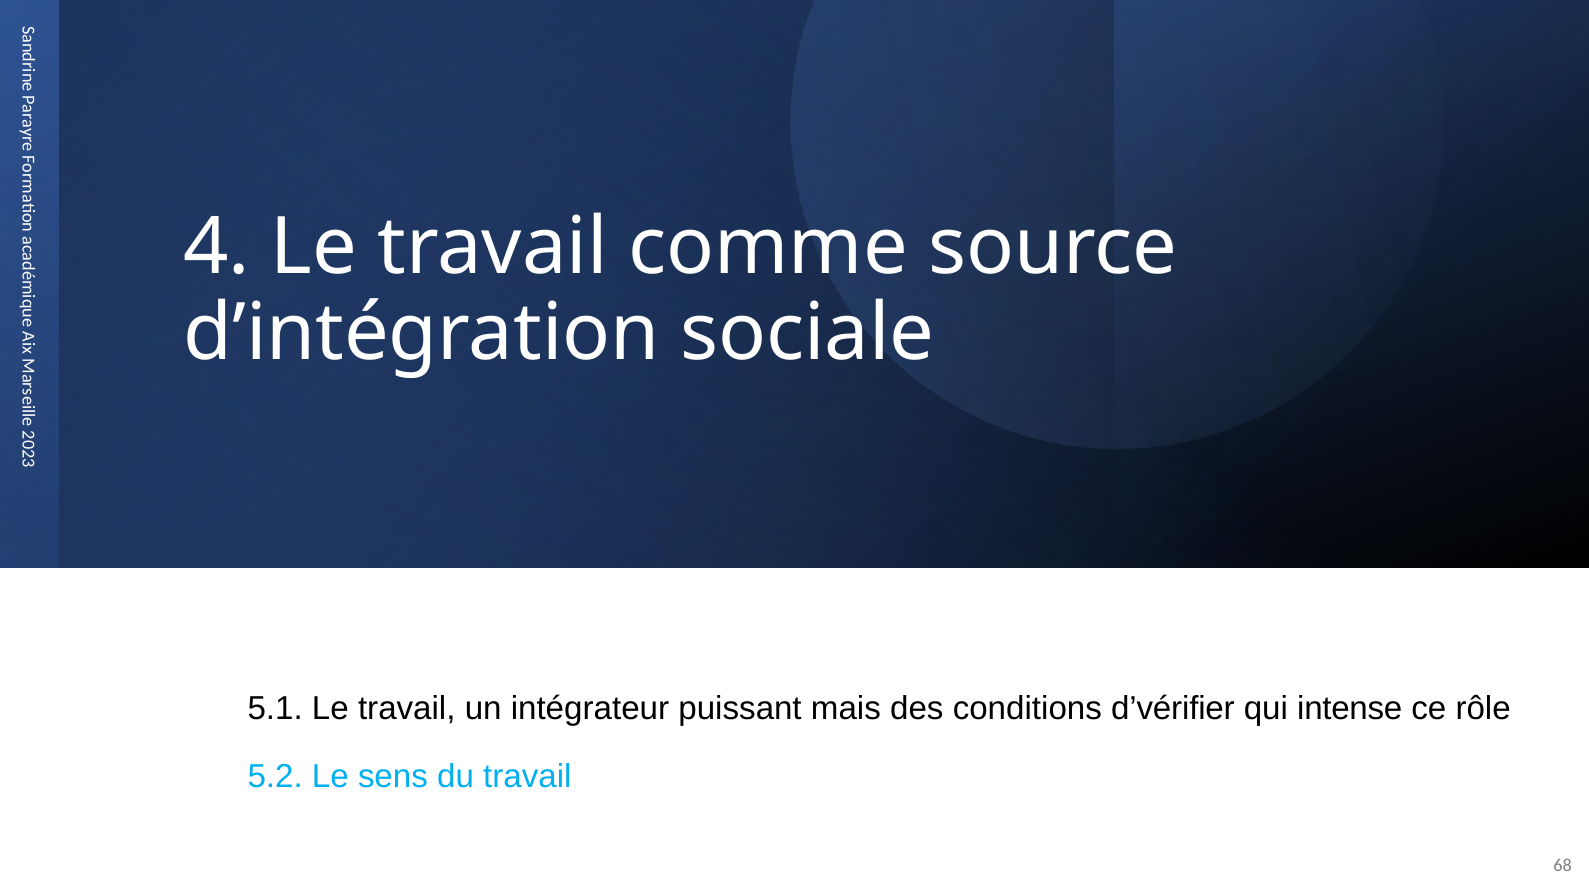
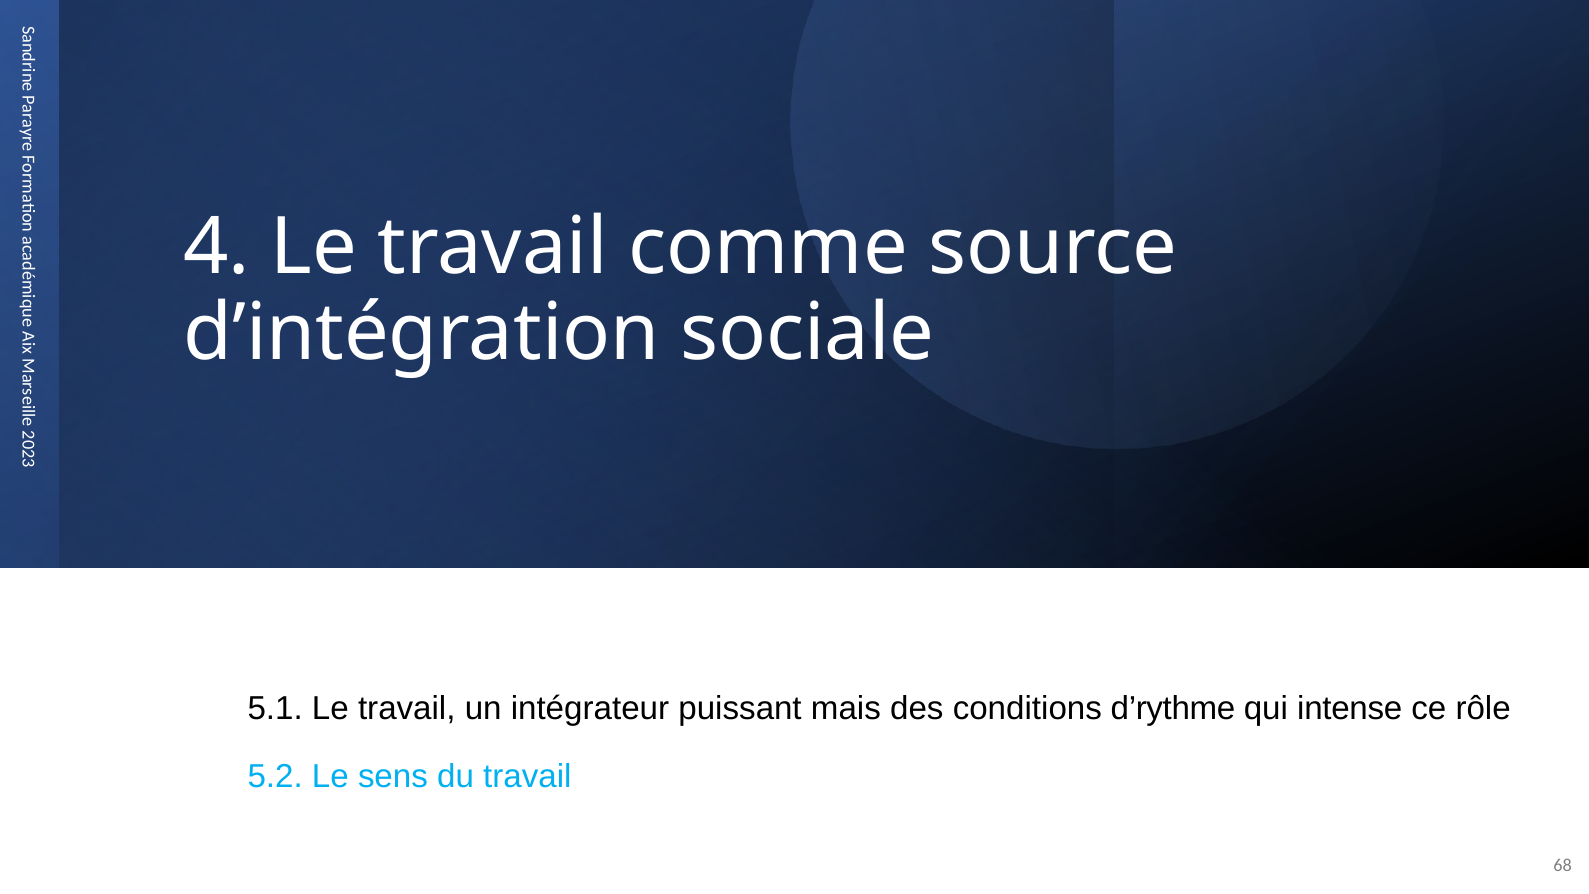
d’vérifier: d’vérifier -> d’rythme
